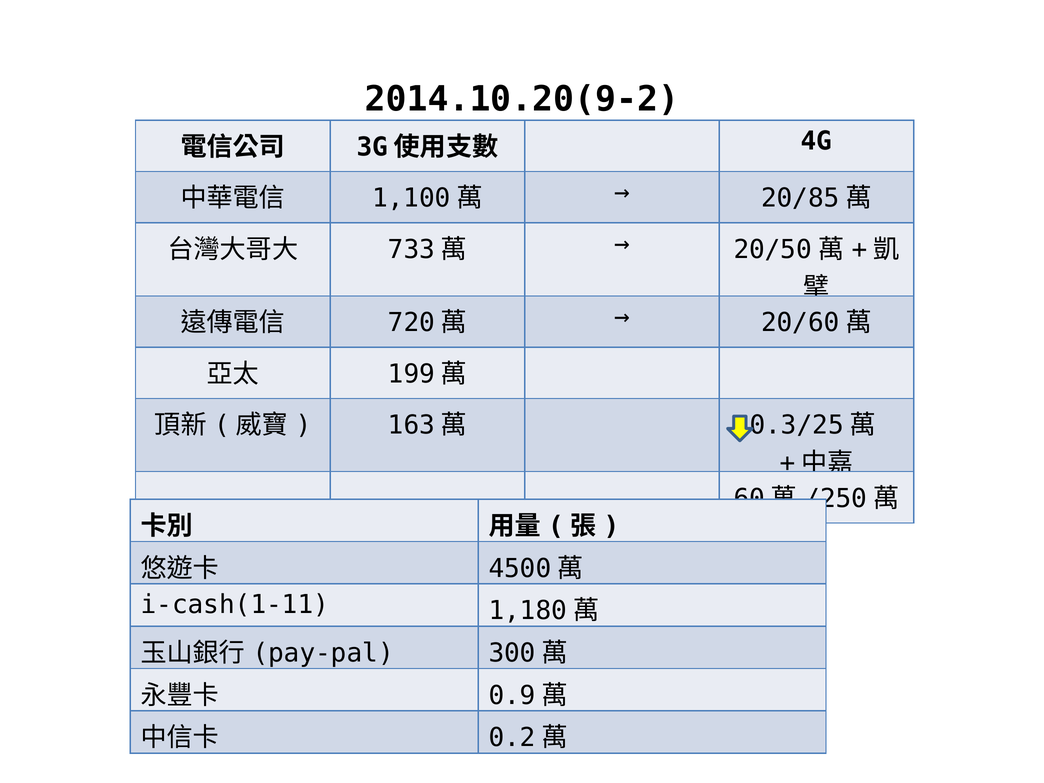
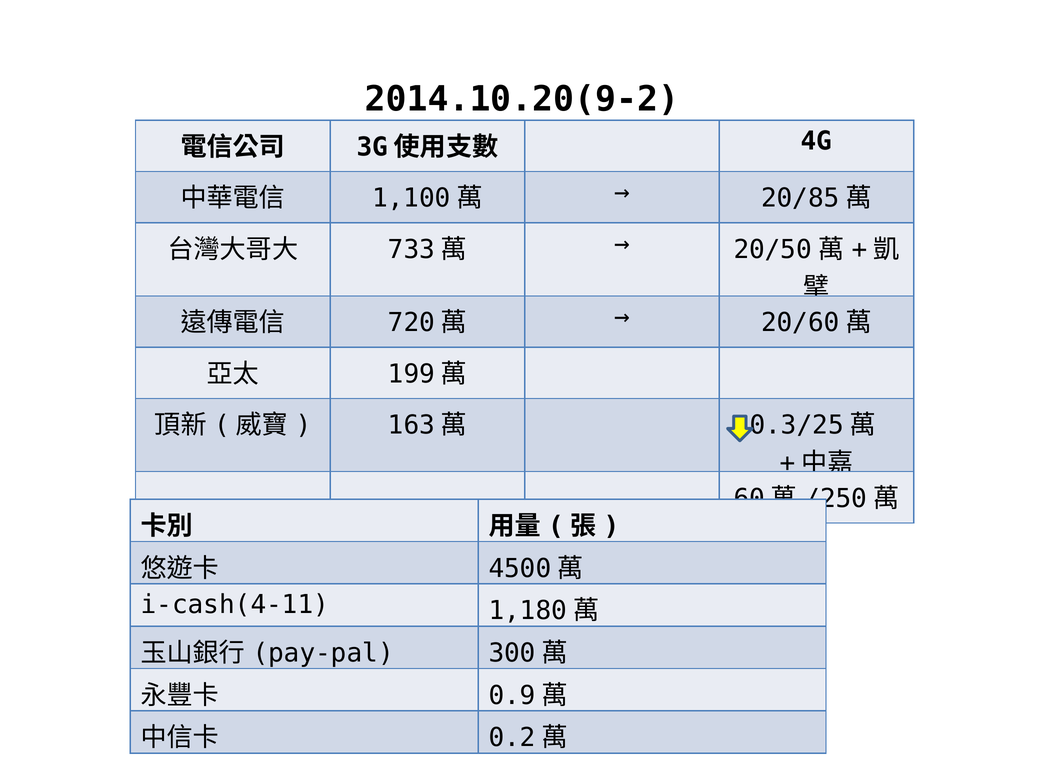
i-cash(1-11: i-cash(1-11 -> i-cash(4-11
